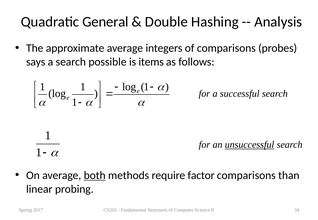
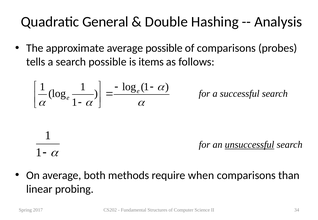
average integers: integers -> possible
says: says -> tells
both underline: present -> none
factor: factor -> when
